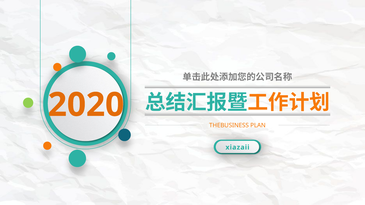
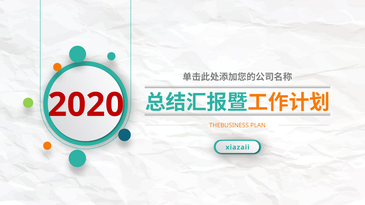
2020 colour: orange -> red
